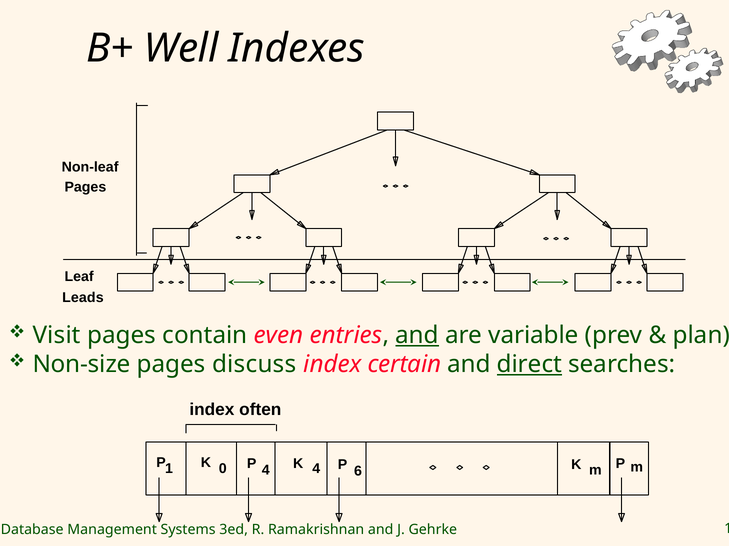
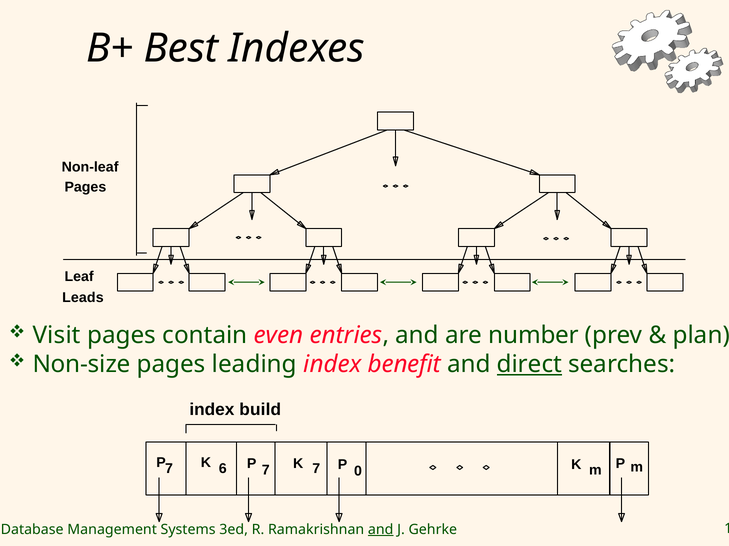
Well: Well -> Best
and at (417, 336) underline: present -> none
variable: variable -> number
discuss: discuss -> leading
certain: certain -> benefit
often: often -> build
1 at (169, 469): 1 -> 7
0: 0 -> 6
4 at (266, 471): 4 -> 7
K 4: 4 -> 7
6: 6 -> 0
and at (381, 530) underline: none -> present
